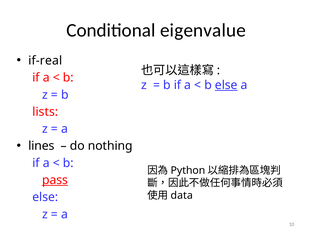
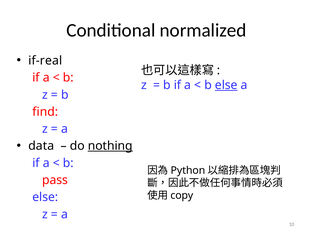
eigenvalue: eigenvalue -> normalized
lists: lists -> find
lines: lines -> data
nothing underline: none -> present
pass underline: present -> none
data: data -> copy
